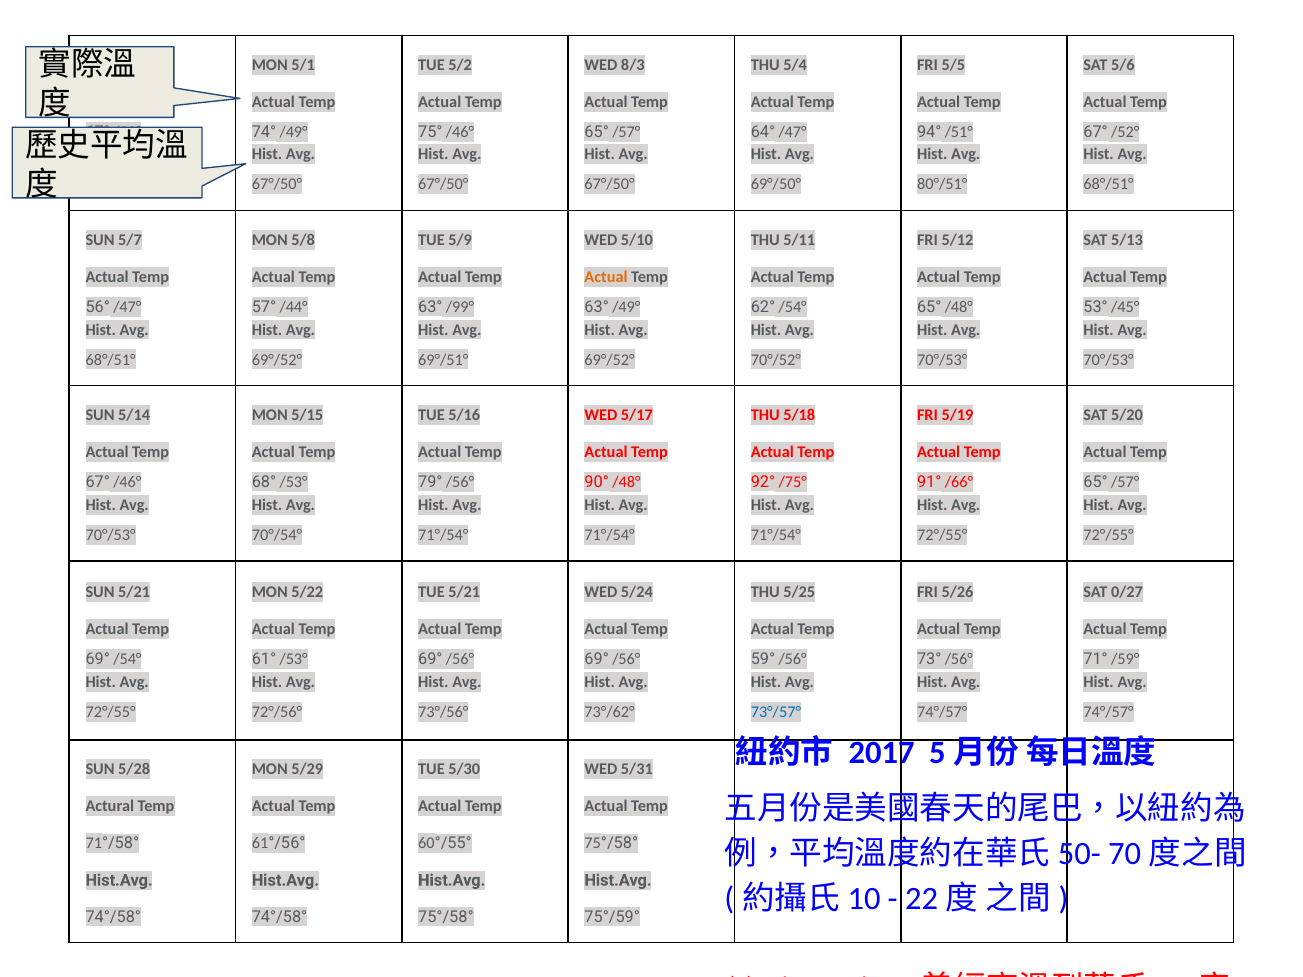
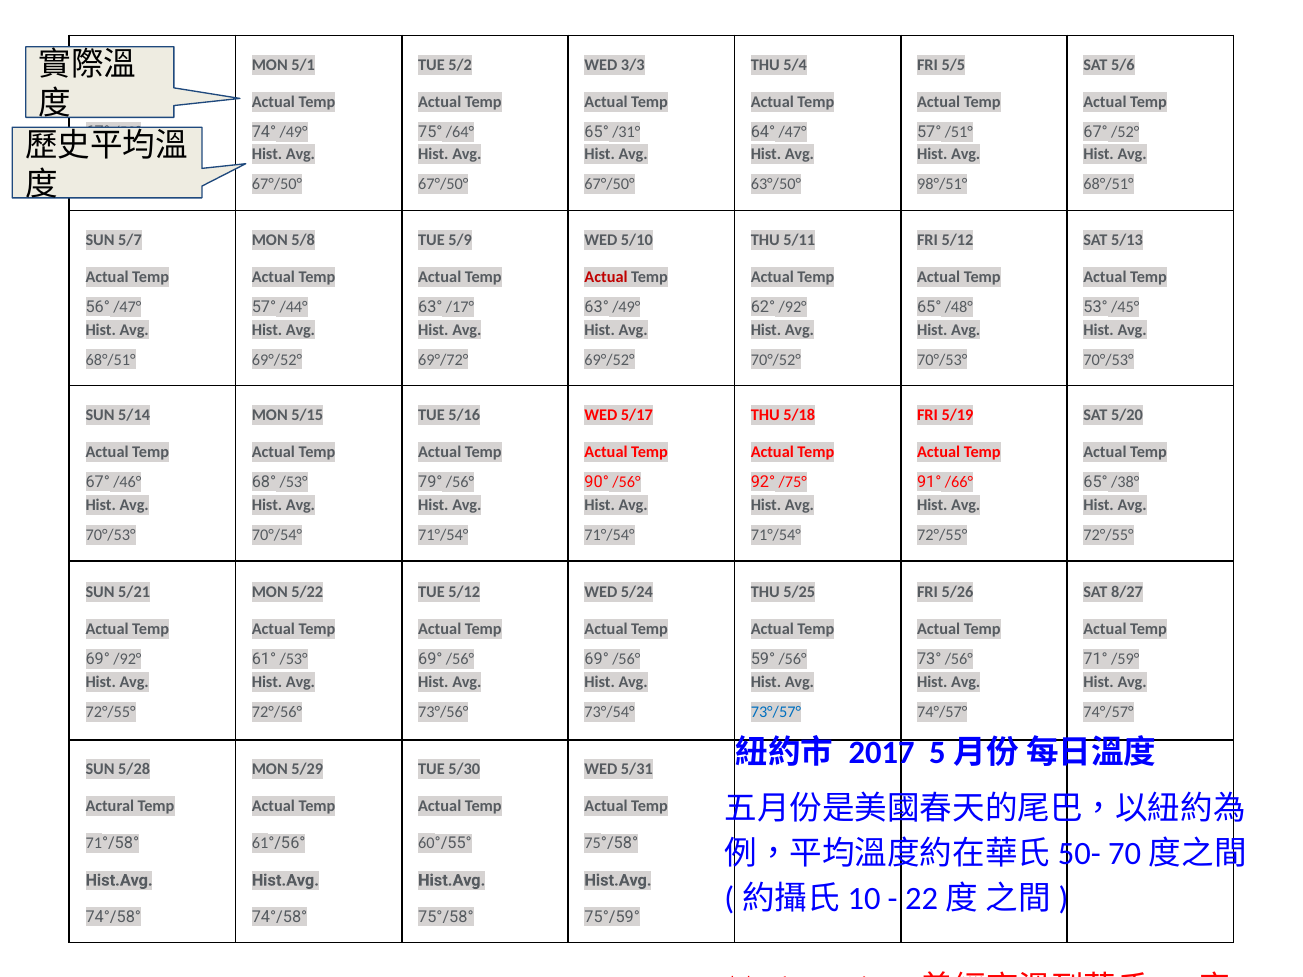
8/3: 8/3 -> 3/3
75° /46°: /46° -> /64°
/57° at (626, 132): /57° -> /31°
94° at (929, 132): 94° -> 57°
69°/50°: 69°/50° -> 63°/50°
80°/51°: 80°/51° -> 98°/51°
Actual at (606, 277) colour: orange -> red
/99°: /99° -> /17°
62° /54°: /54° -> /92°
69°/51°: 69°/51° -> 69°/72°
90° /48°: /48° -> /56°
/57° at (1125, 482): /57° -> /38°
TUE 5/21: 5/21 -> 5/12
0/27: 0/27 -> 8/27
69° /54°: /54° -> /92°
73°/62°: 73°/62° -> 73°/54°
